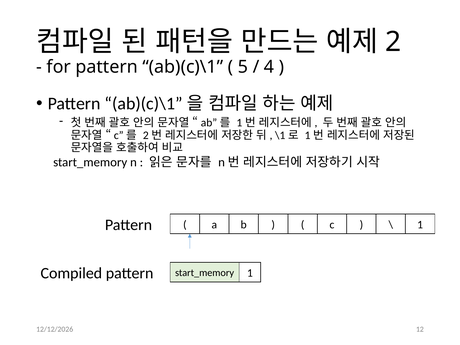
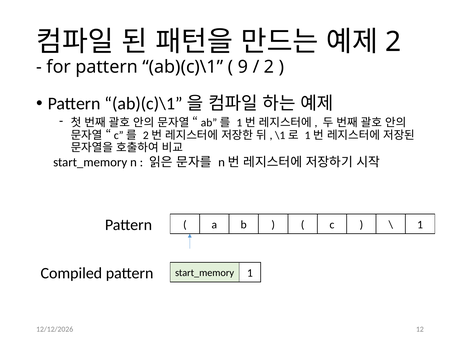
5: 5 -> 9
4 at (269, 67): 4 -> 2
